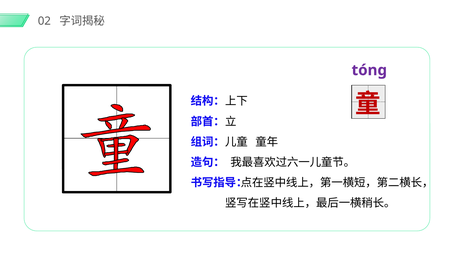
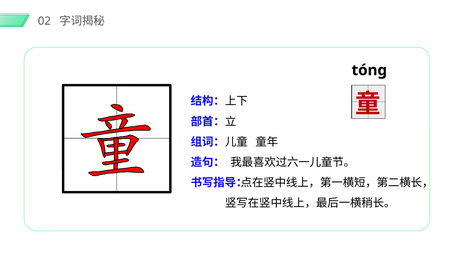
tóng colour: purple -> black
